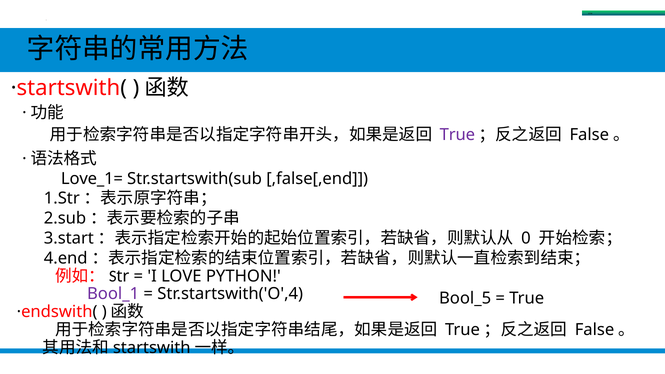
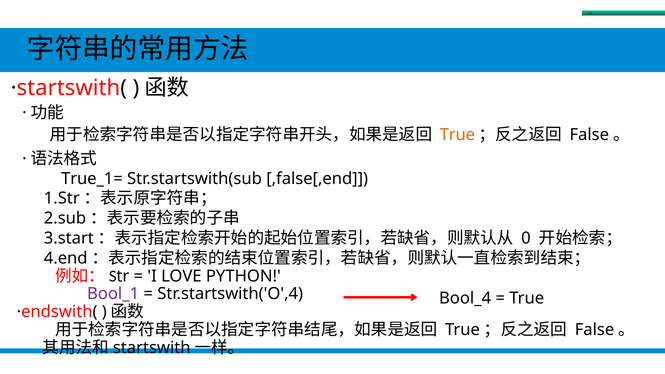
True at (457, 135) colour: purple -> orange
Love_1=: Love_1= -> True_1=
Bool_5: Bool_5 -> Bool_4
